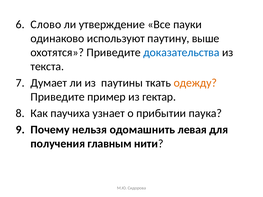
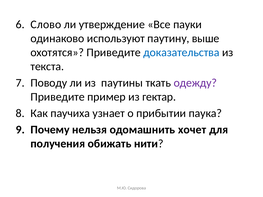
Думает: Думает -> Поводу
одежду colour: orange -> purple
левая: левая -> хочет
главным: главным -> обижать
